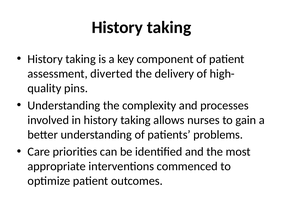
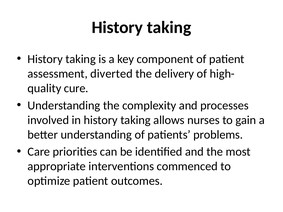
pins: pins -> cure
